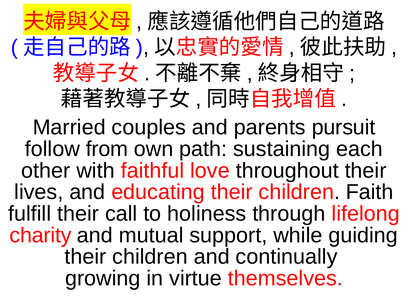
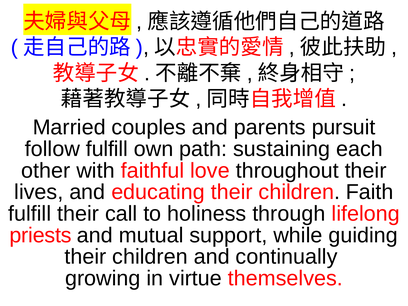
follow from: from -> fulfill
charity: charity -> priests
